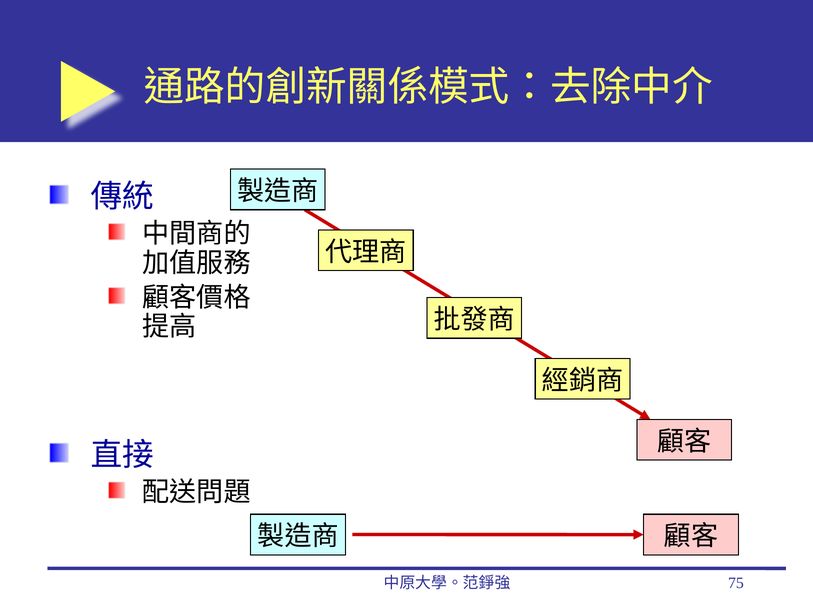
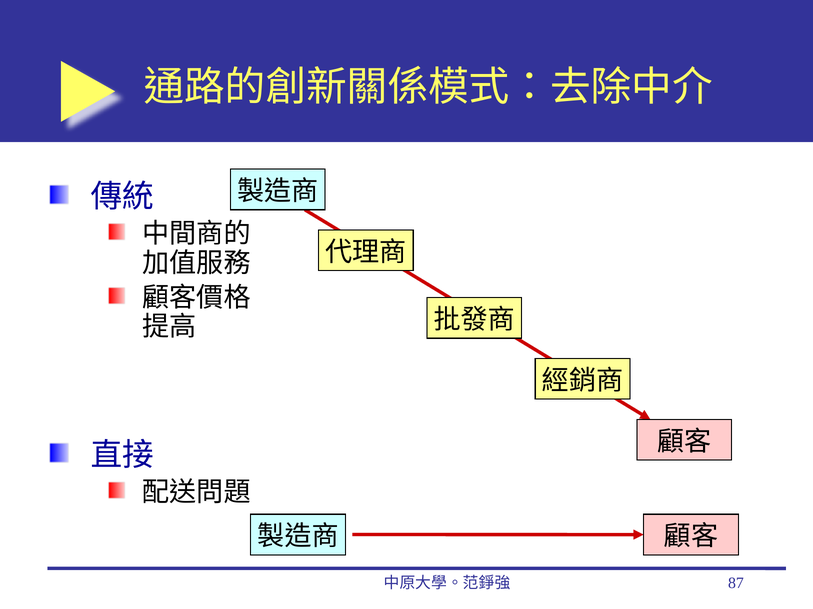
75: 75 -> 87
